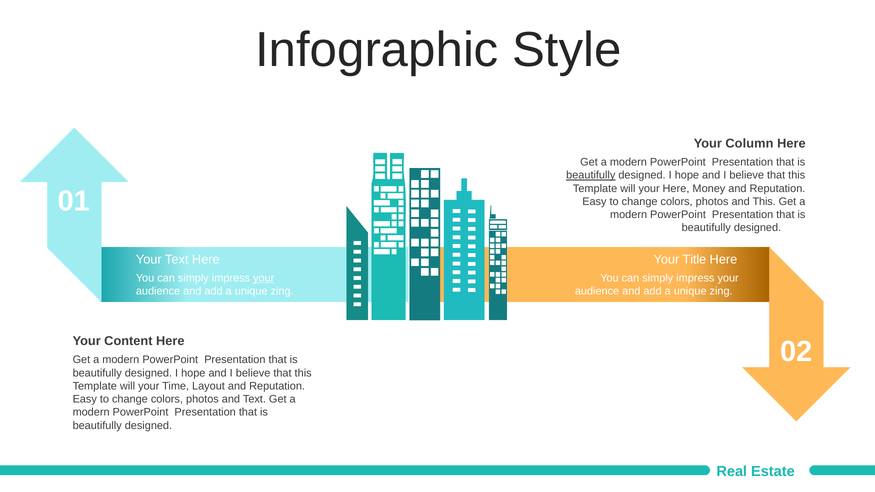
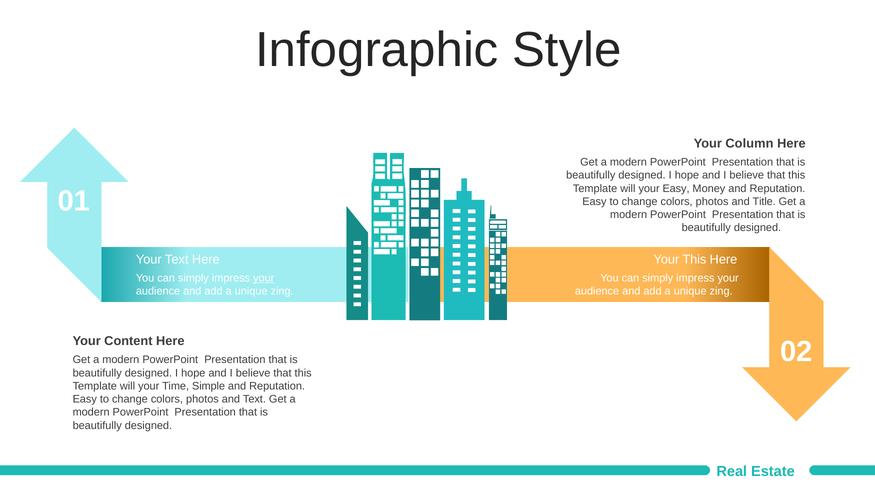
beautifully at (591, 175) underline: present -> none
your Here: Here -> Easy
and This: This -> Title
Your Title: Title -> This
Layout: Layout -> Simple
